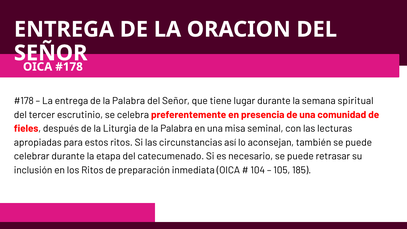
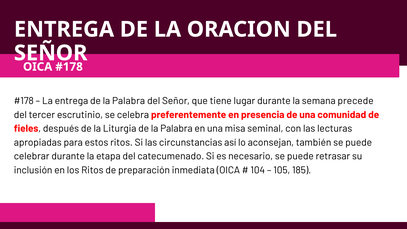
spiritual: spiritual -> precede
